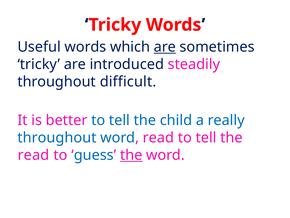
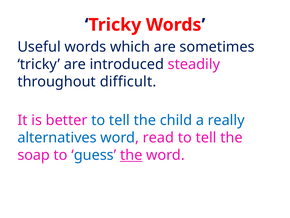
are at (165, 47) underline: present -> none
throughout at (57, 137): throughout -> alternatives
read at (33, 155): read -> soap
